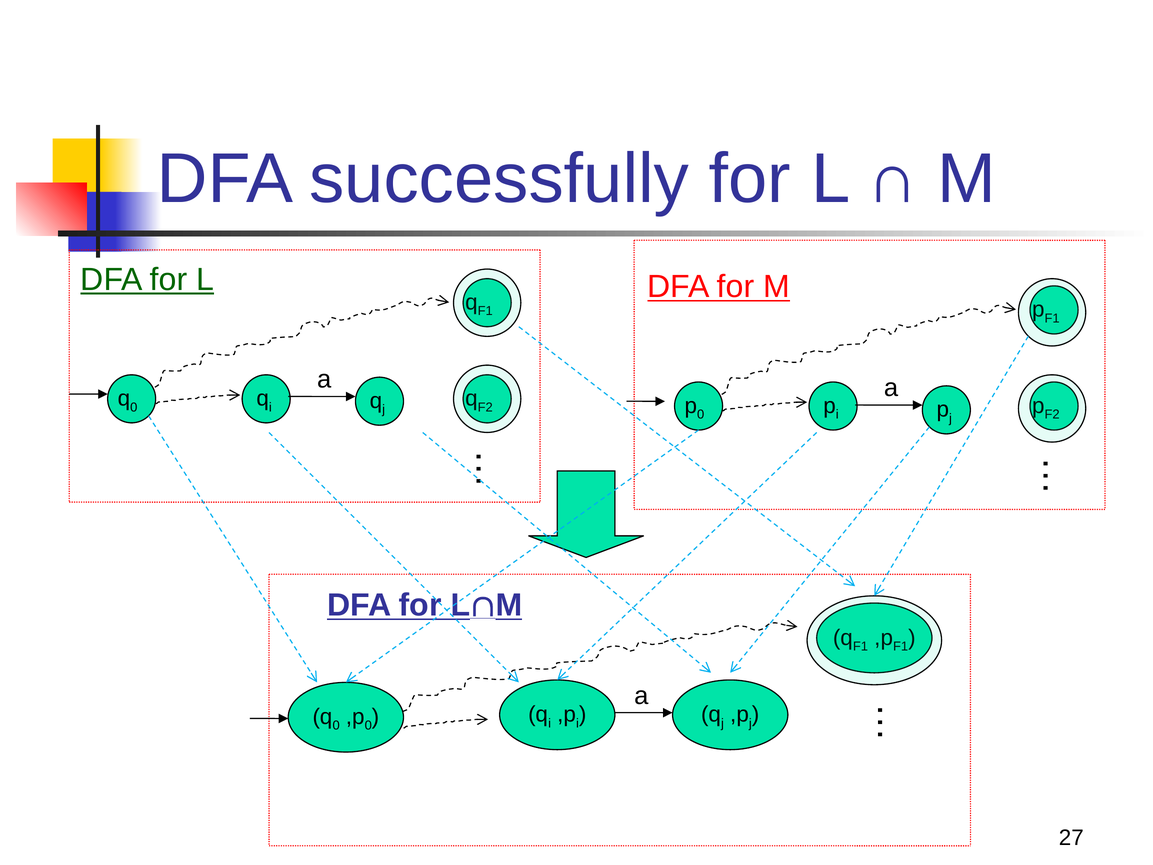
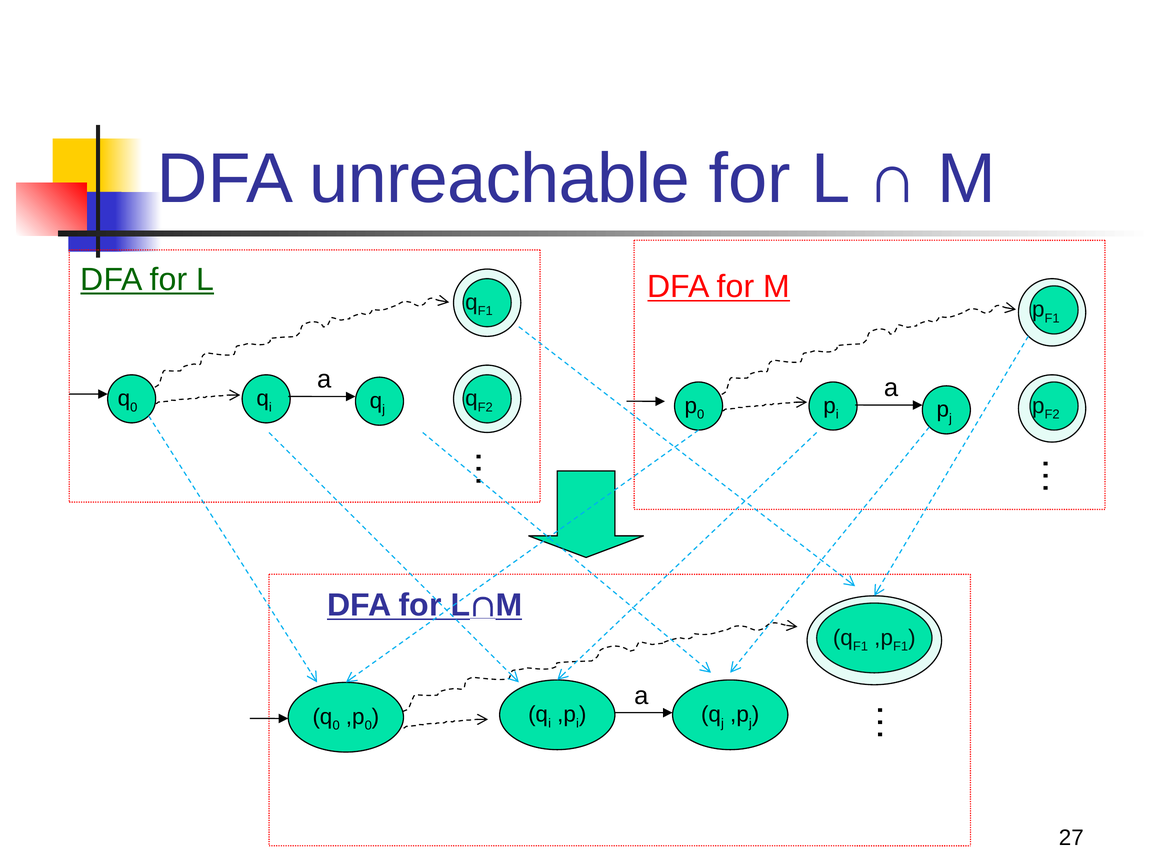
successfully: successfully -> unreachable
